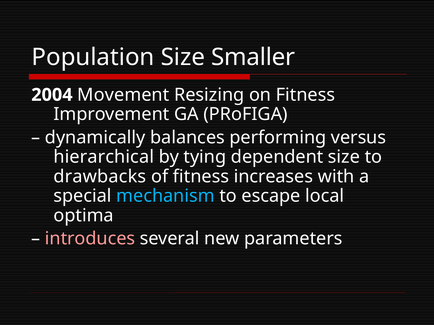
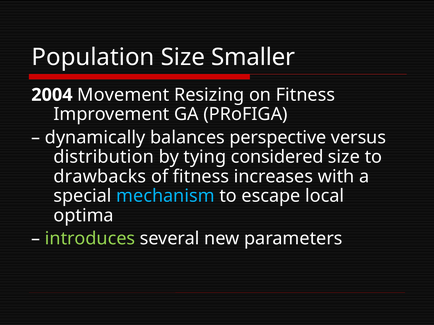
performing: performing -> perspective
hierarchical: hierarchical -> distribution
dependent: dependent -> considered
introduces colour: pink -> light green
